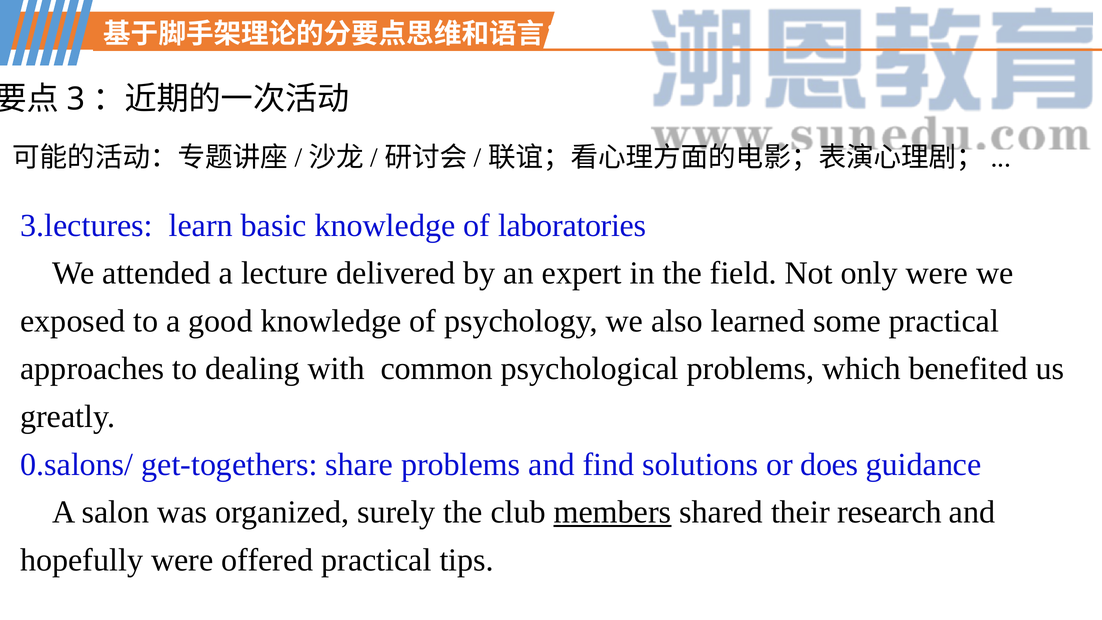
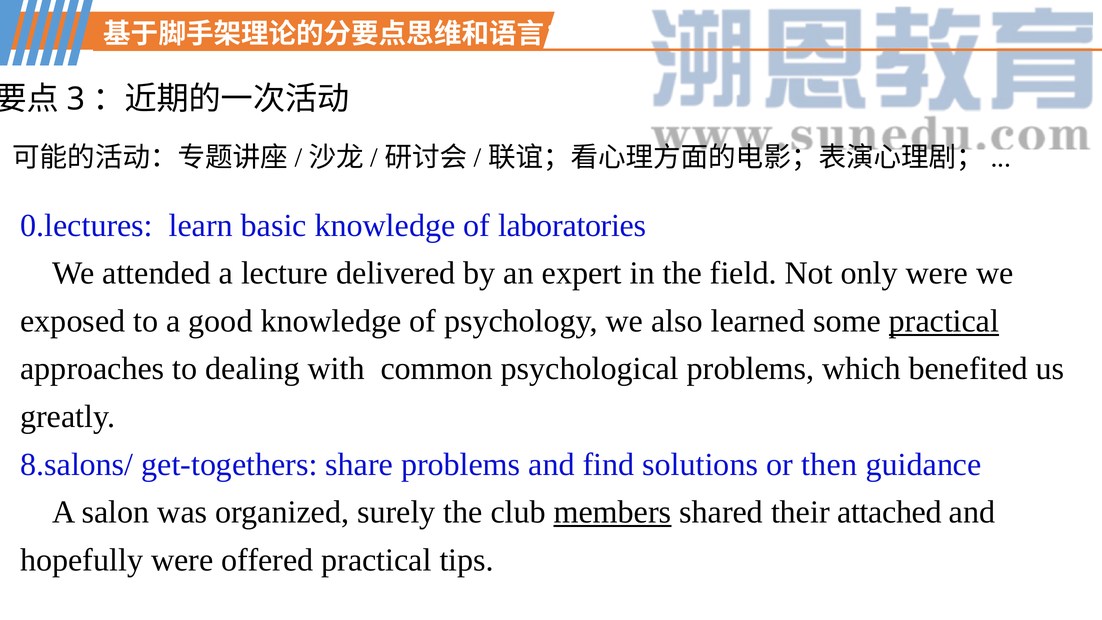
3.lectures: 3.lectures -> 0.lectures
practical at (944, 321) underline: none -> present
0.salons/: 0.salons/ -> 8.salons/
does: does -> then
research: research -> attached
